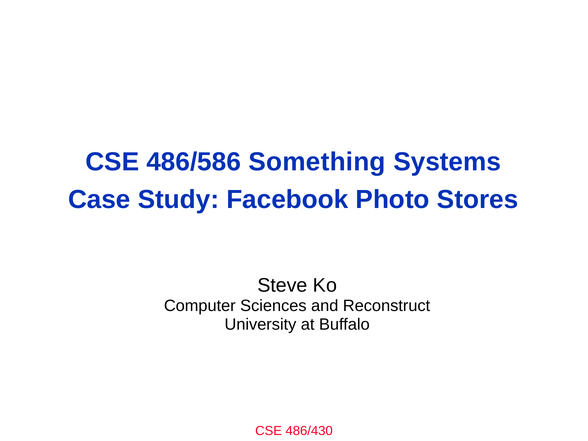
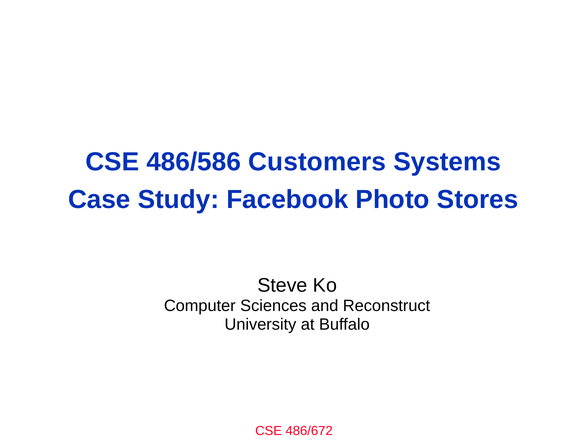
Something: Something -> Customers
486/430: 486/430 -> 486/672
